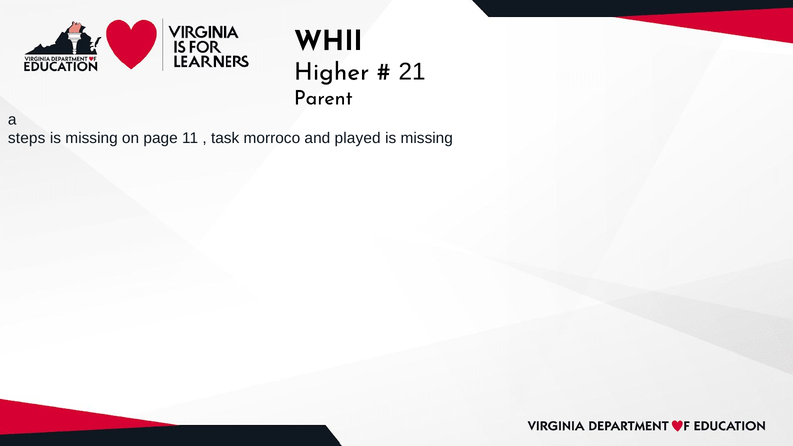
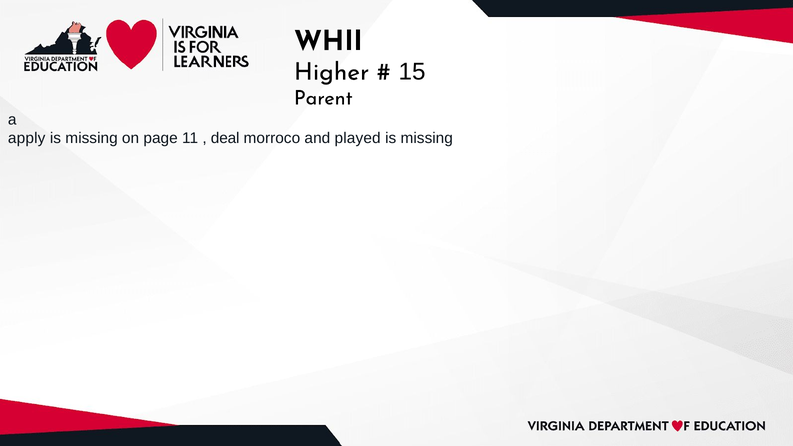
21: 21 -> 15
steps: steps -> apply
task: task -> deal
